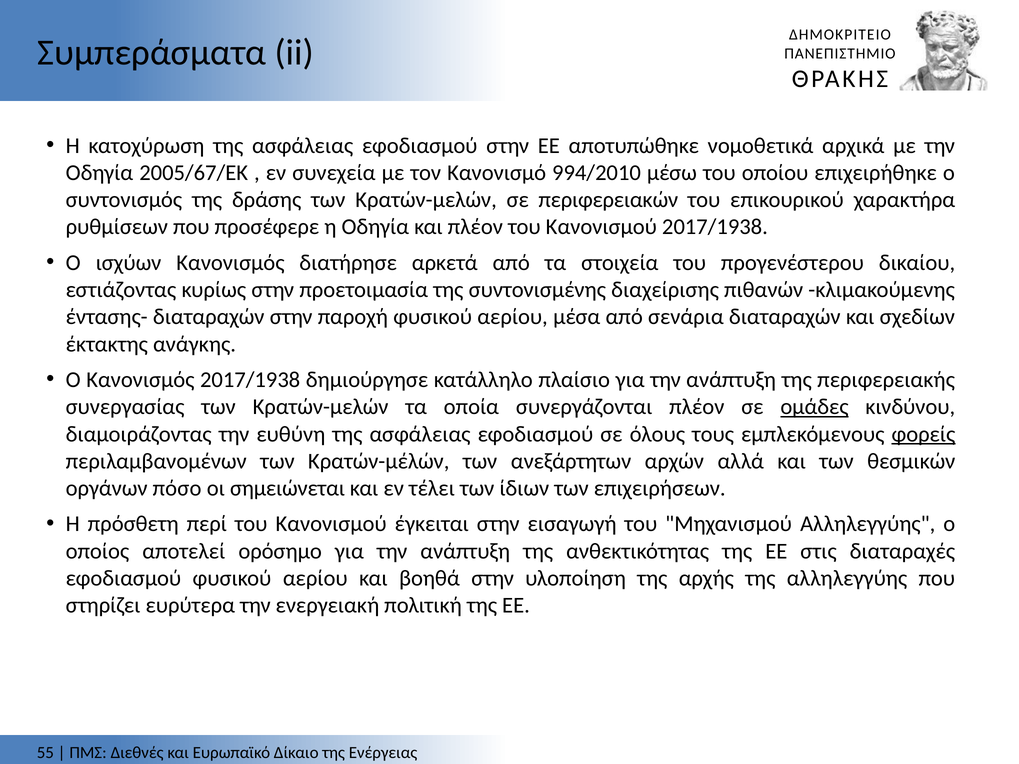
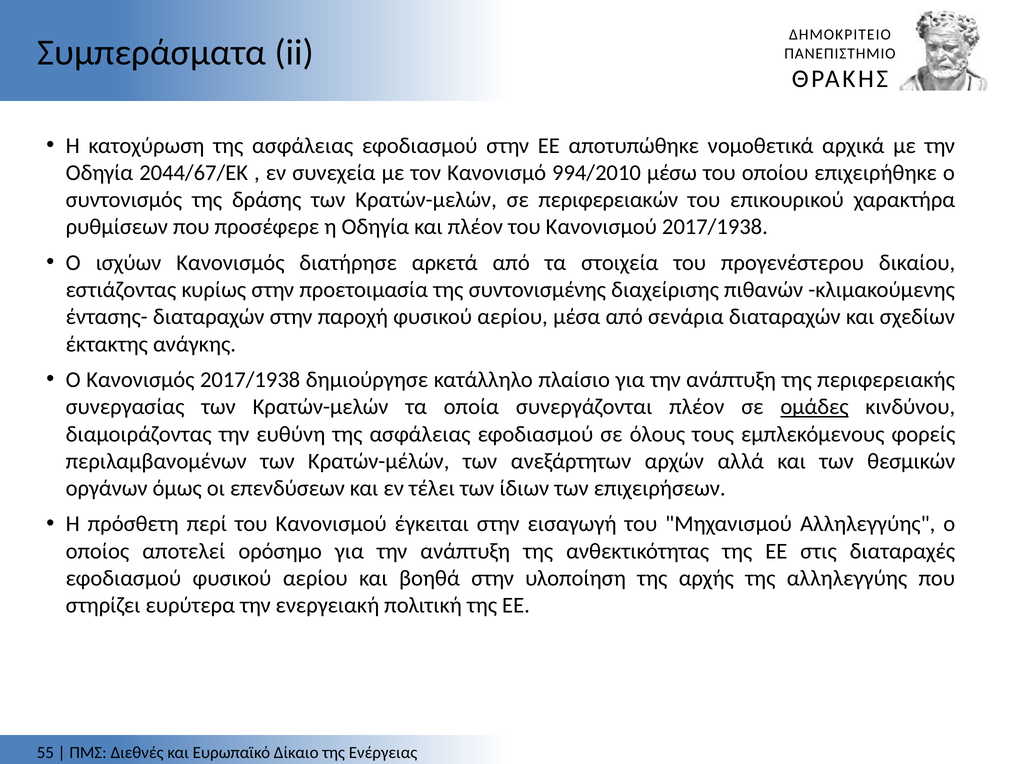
2005/67/ΕΚ: 2005/67/ΕΚ -> 2044/67/ΕΚ
φορείς underline: present -> none
πόσο: πόσο -> όμως
σημειώνεται: σημειώνεται -> επενδύσεων
